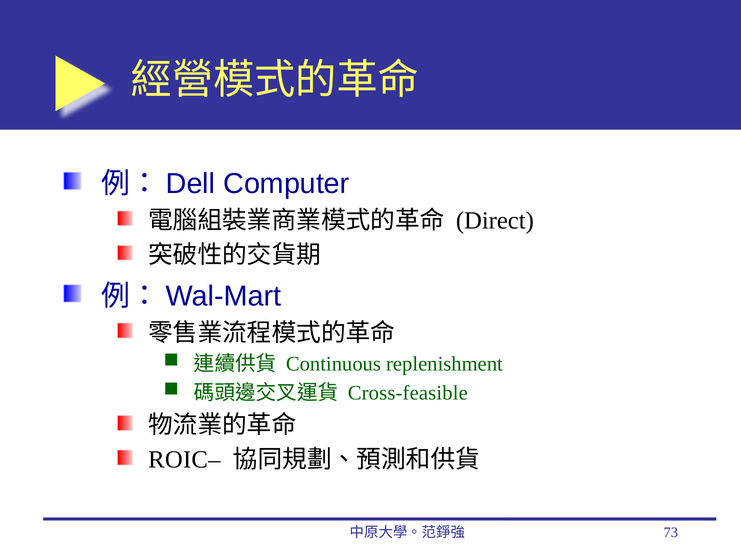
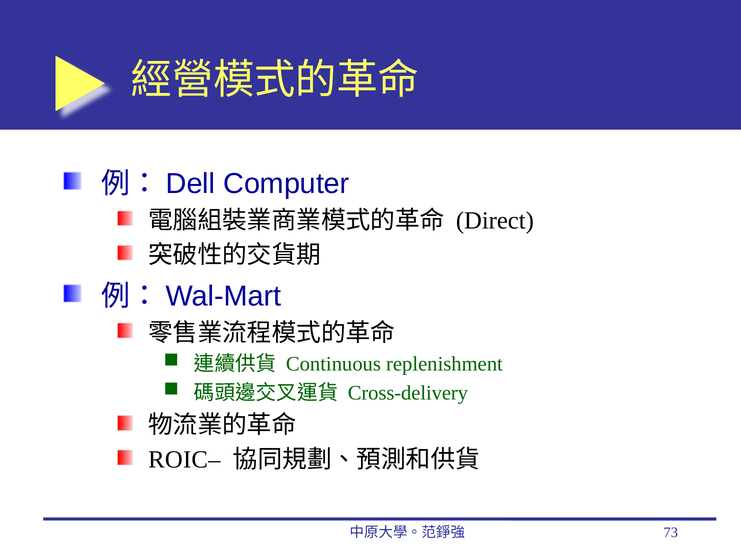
Cross-feasible: Cross-feasible -> Cross-delivery
